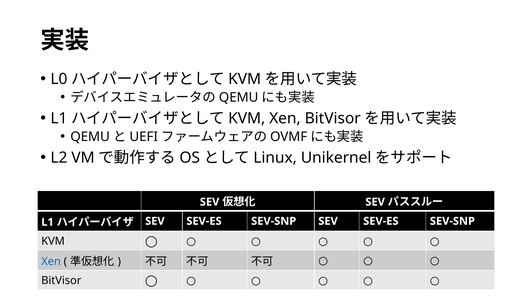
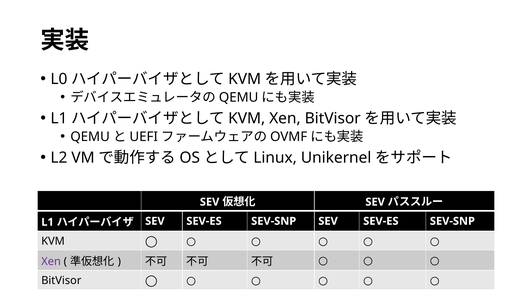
Xen at (51, 261) colour: blue -> purple
